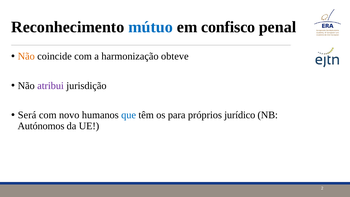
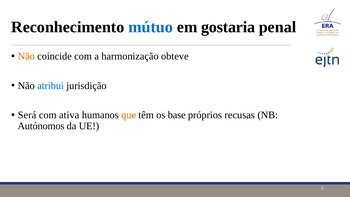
confisco: confisco -> gostaria
atribui colour: purple -> blue
novo: novo -> ativa
que colour: blue -> orange
para: para -> base
jurídico: jurídico -> recusas
